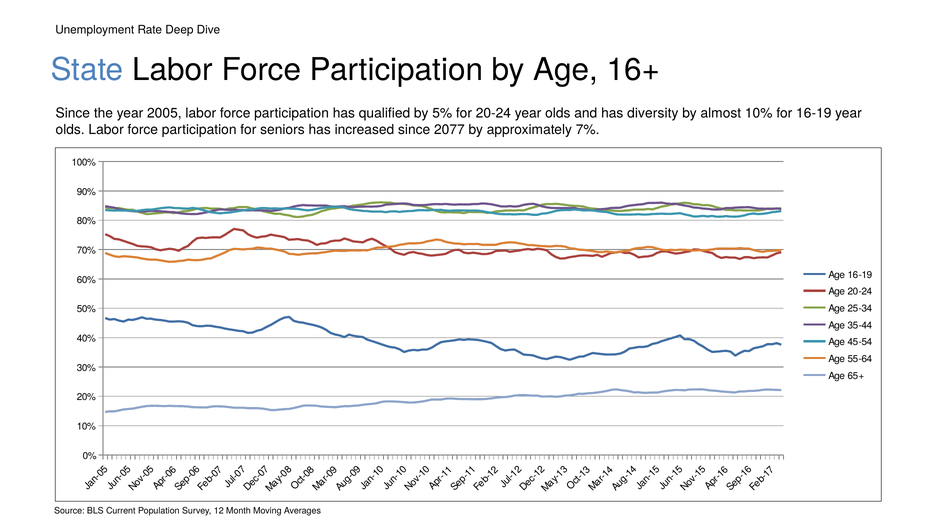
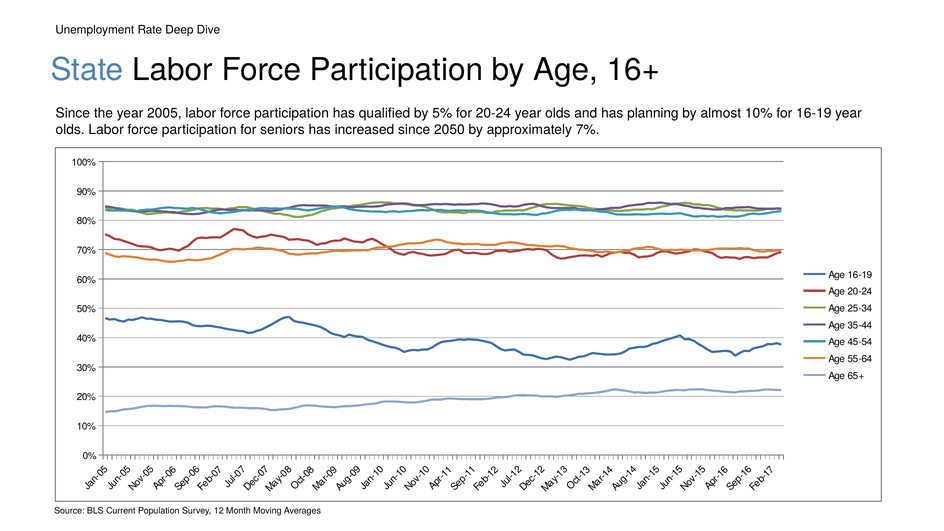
diversity: diversity -> planning
2077: 2077 -> 2050
